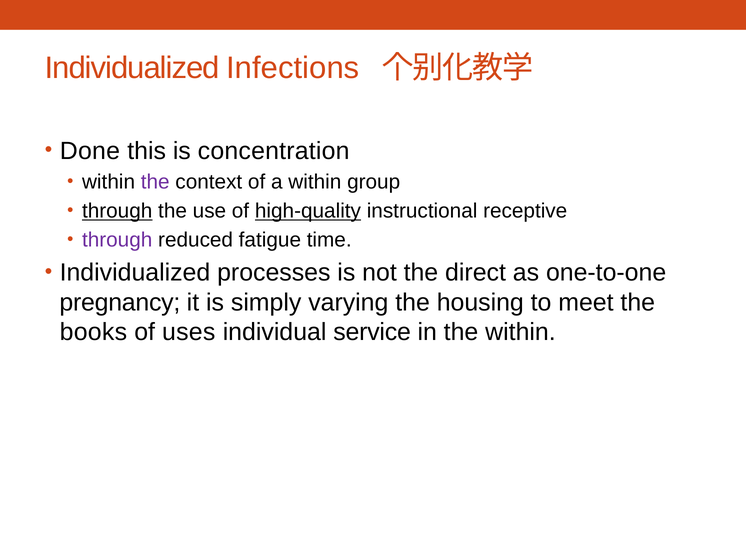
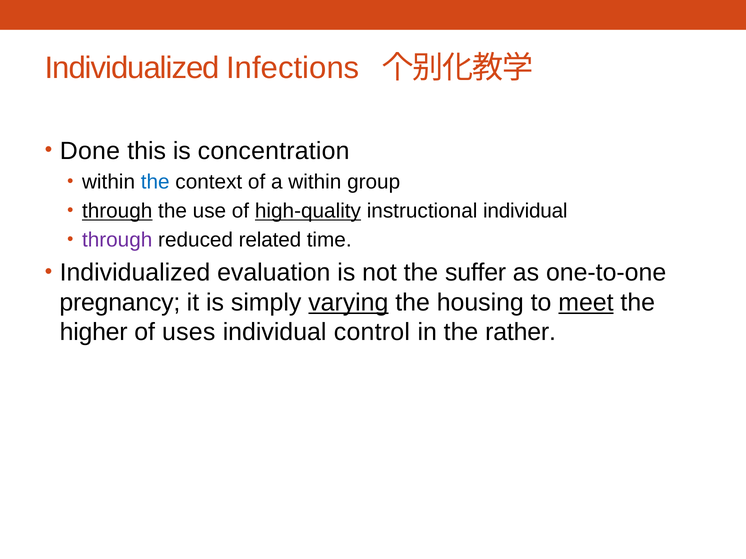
the at (155, 182) colour: purple -> blue
instructional receptive: receptive -> individual
fatigue: fatigue -> related
processes: processes -> evaluation
direct: direct -> suffer
varying underline: none -> present
meet underline: none -> present
books: books -> higher
service: service -> control
the within: within -> rather
